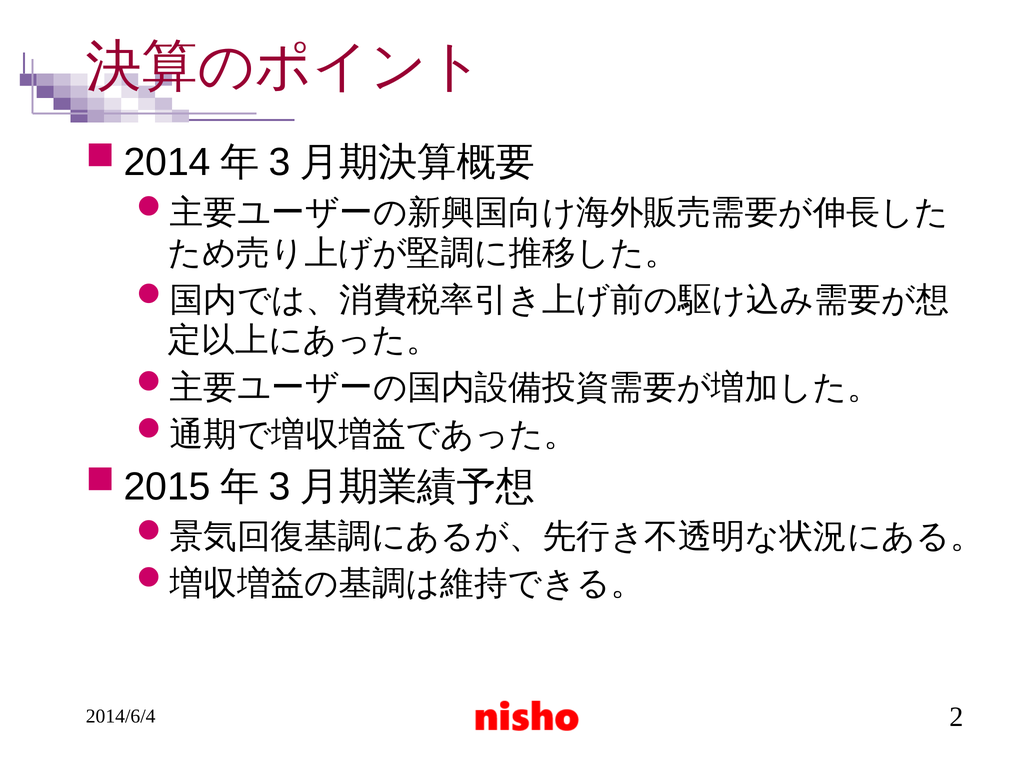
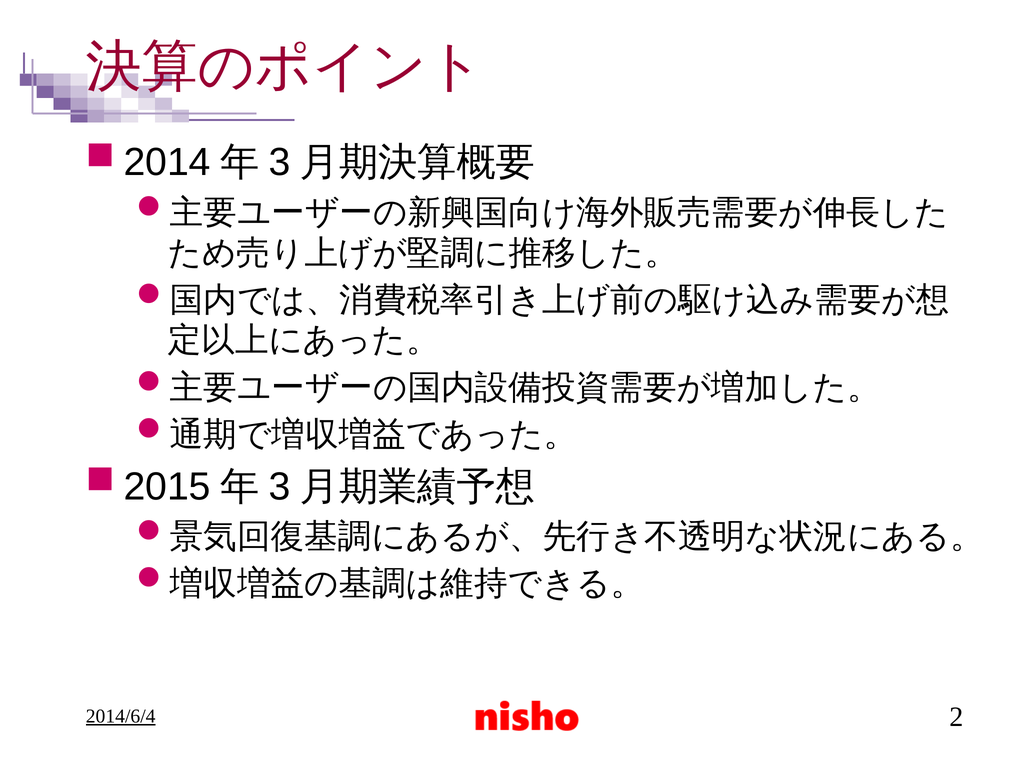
2014/6/4 underline: none -> present
